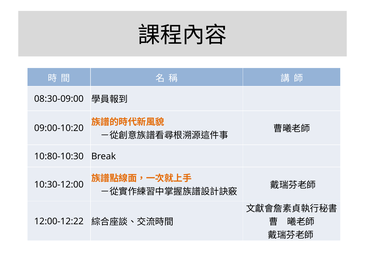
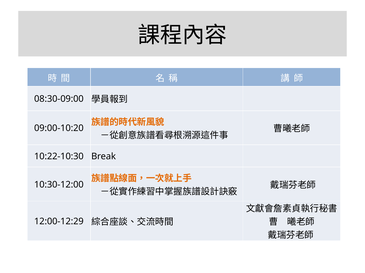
10:80-10:30: 10:80-10:30 -> 10:22-10:30
12:00-12:22: 12:00-12:22 -> 12:00-12:29
